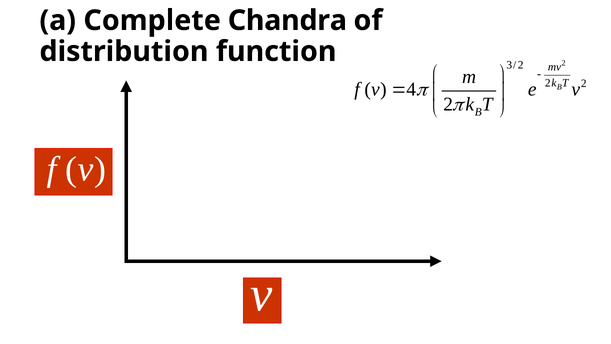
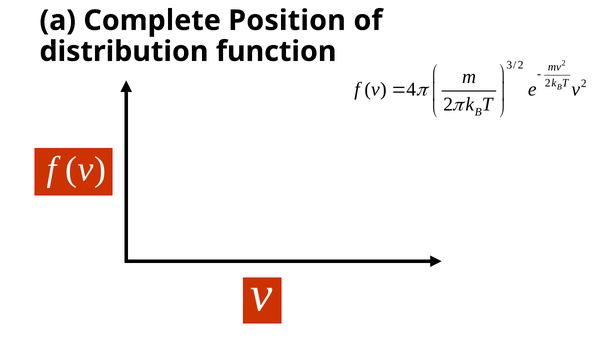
Chandra: Chandra -> Position
